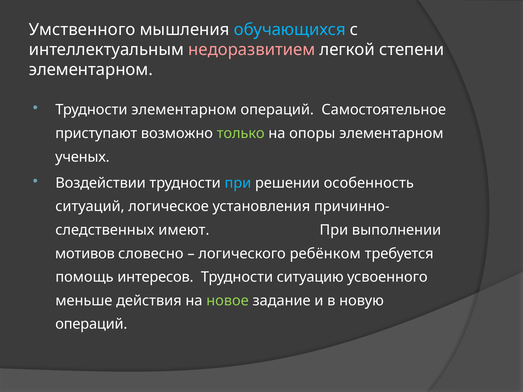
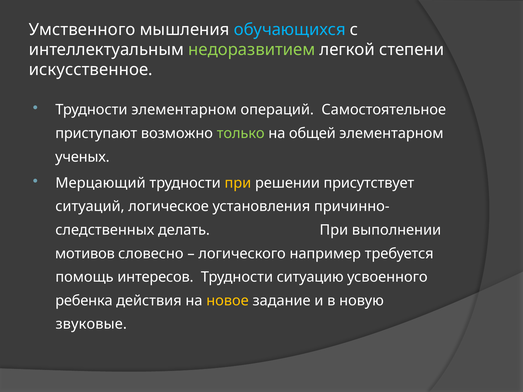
недоразвитием colour: pink -> light green
элементарном at (91, 70): элементарном -> искусственное
опоры: опоры -> общей
Воздействии: Воздействии -> Мерцающий
при at (238, 183) colour: light blue -> yellow
особенность: особенность -> присутствует
имеют: имеют -> делать
ребёнком: ребёнком -> например
меньше: меньше -> ребенка
новое colour: light green -> yellow
операций at (91, 324): операций -> звуковые
